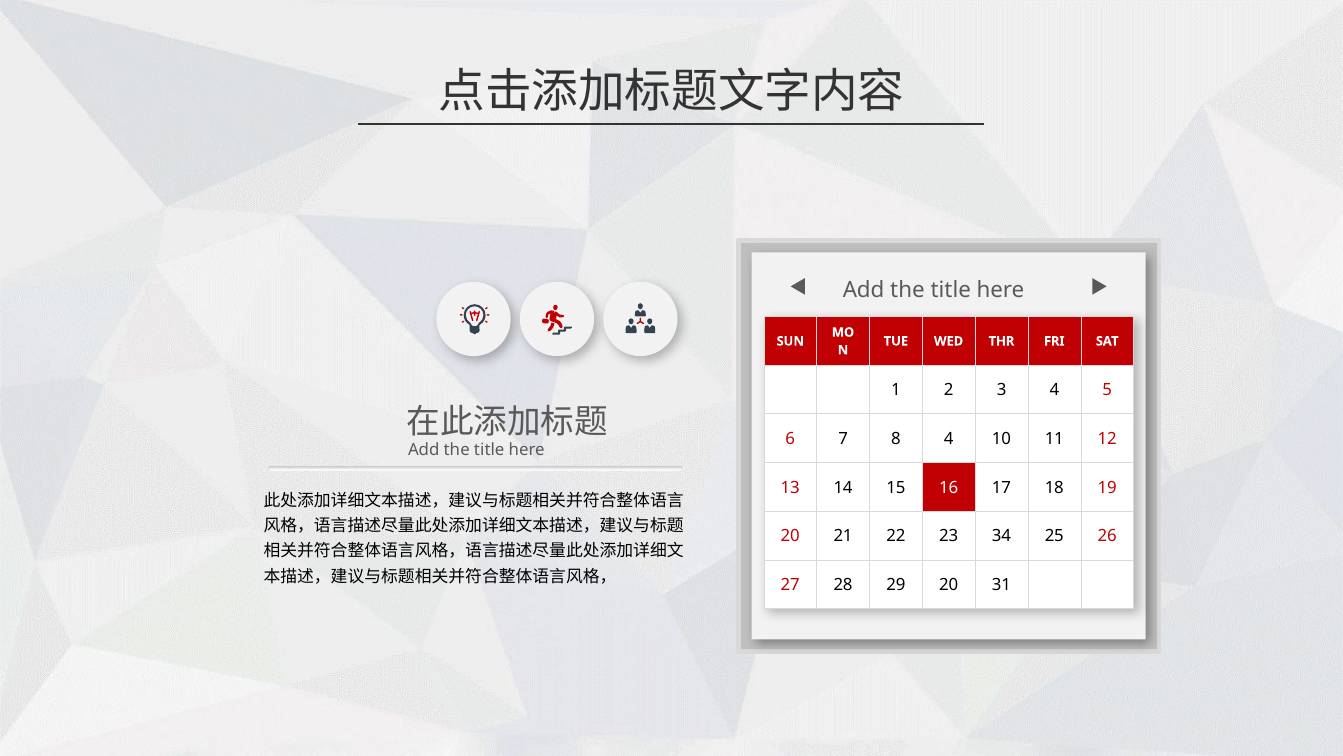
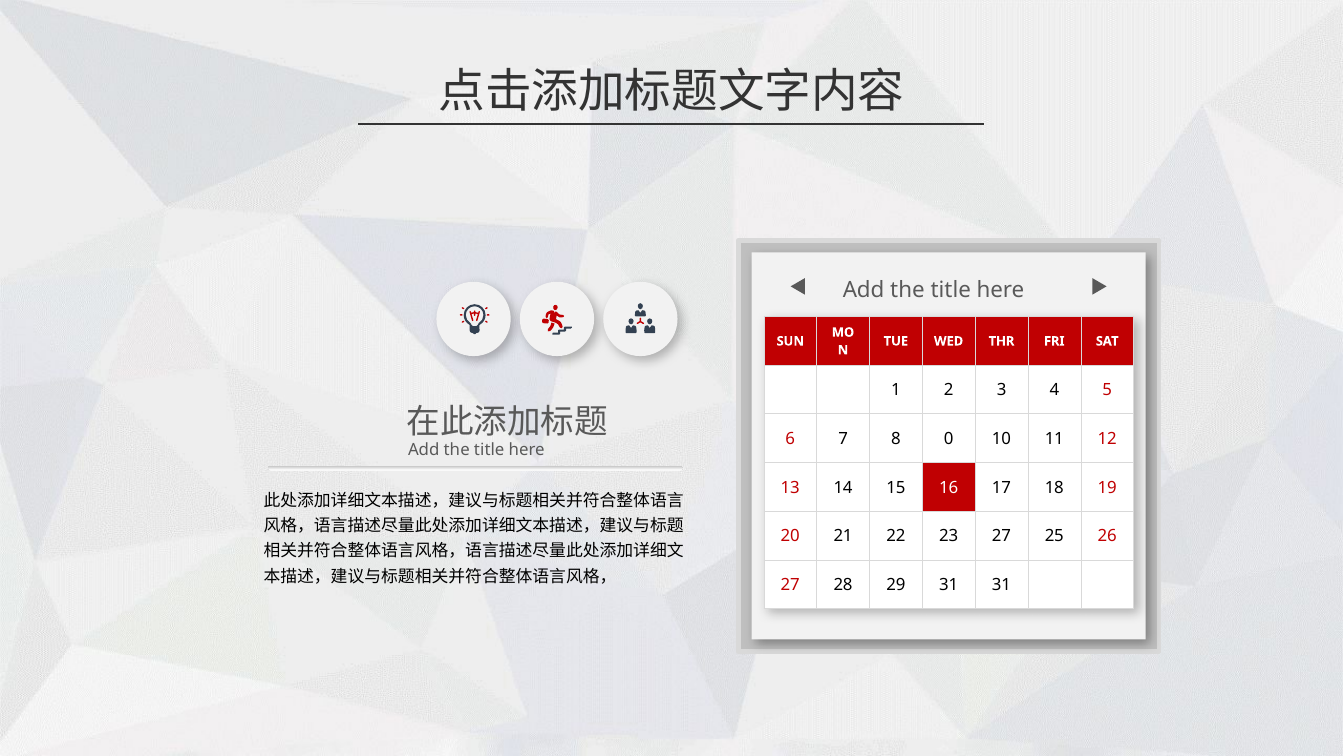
8 4: 4 -> 0
23 34: 34 -> 27
29 20: 20 -> 31
